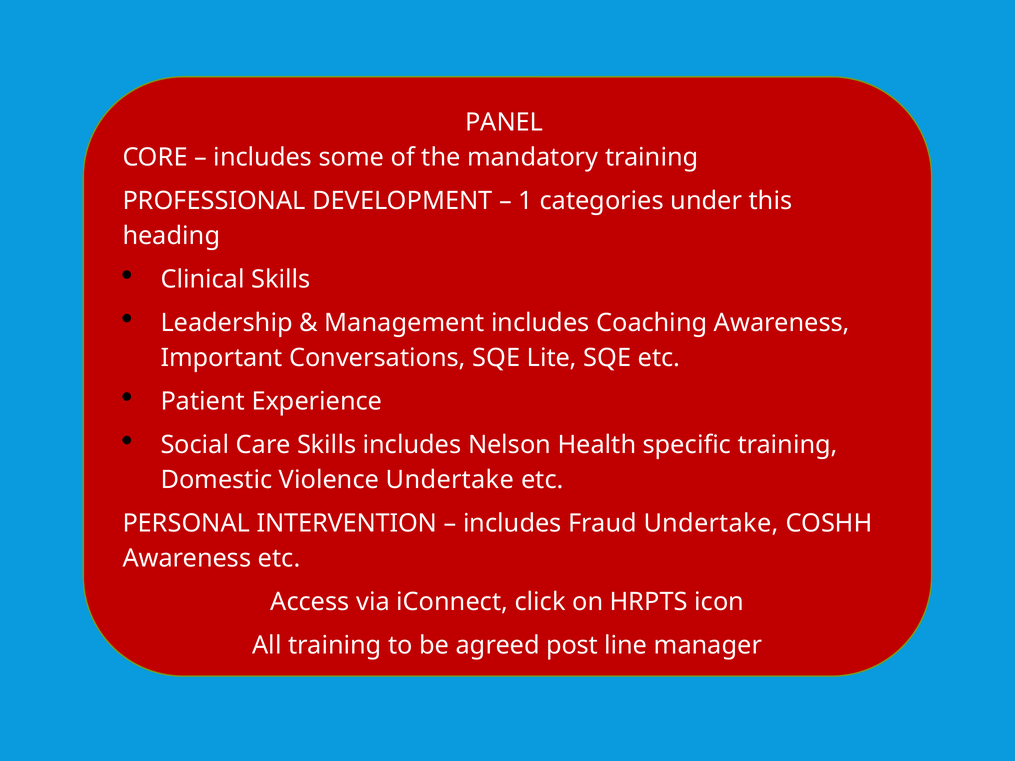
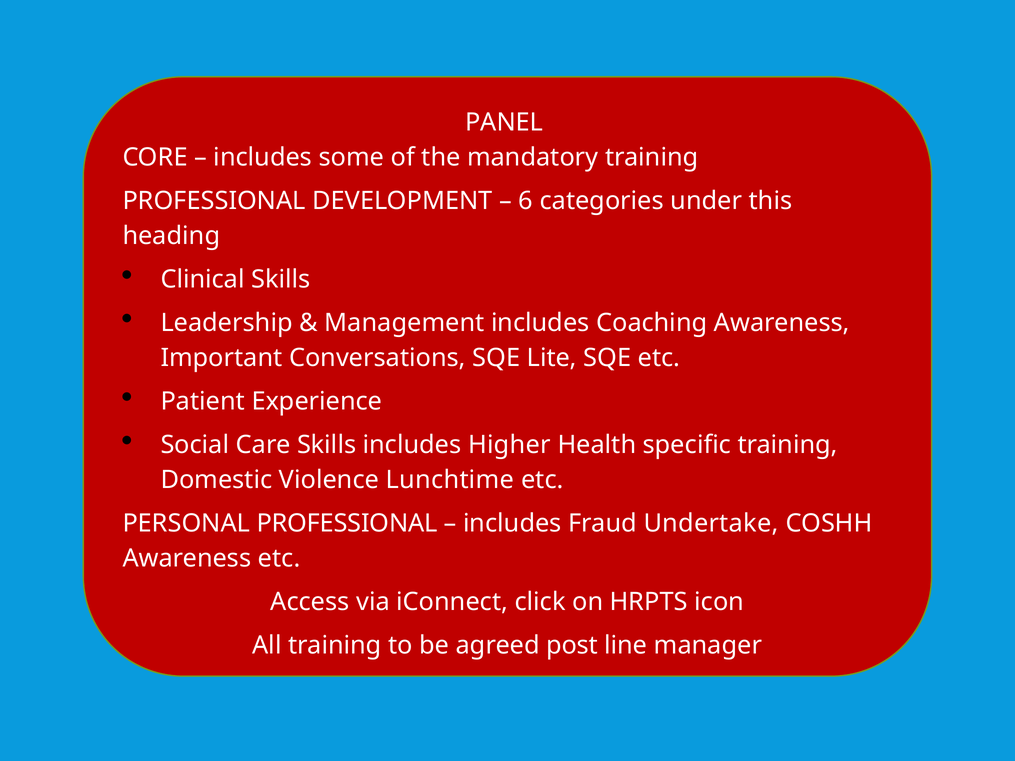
1: 1 -> 6
Nelson: Nelson -> Higher
Violence Undertake: Undertake -> Lunchtime
PERSONAL INTERVENTION: INTERVENTION -> PROFESSIONAL
